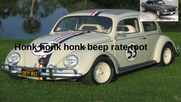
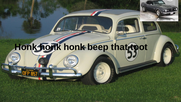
rate: rate -> that
